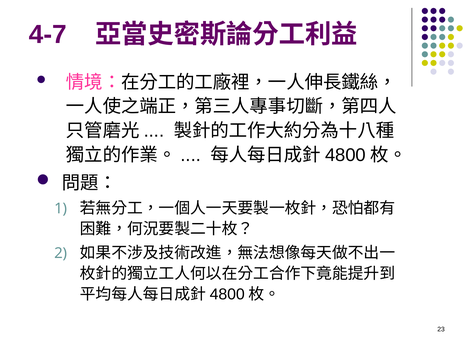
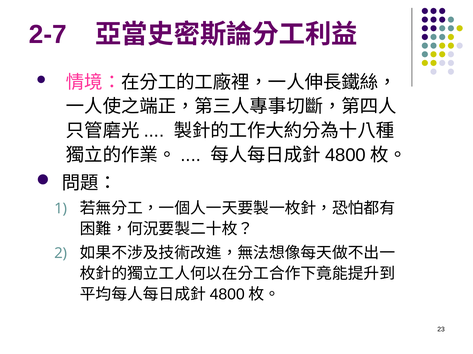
4-7: 4-7 -> 2-7
